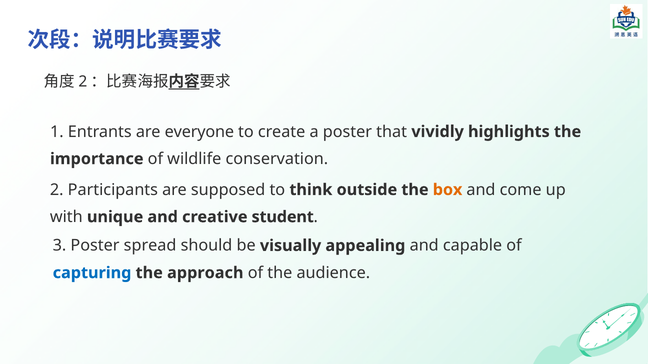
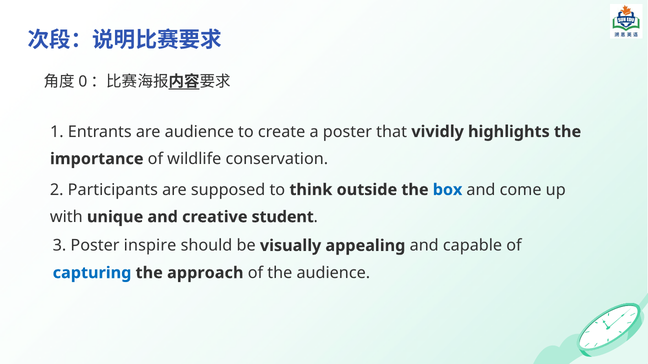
2 at (83, 82): 2 -> 0
are everyone: everyone -> audience
box colour: orange -> blue
spread: spread -> inspire
